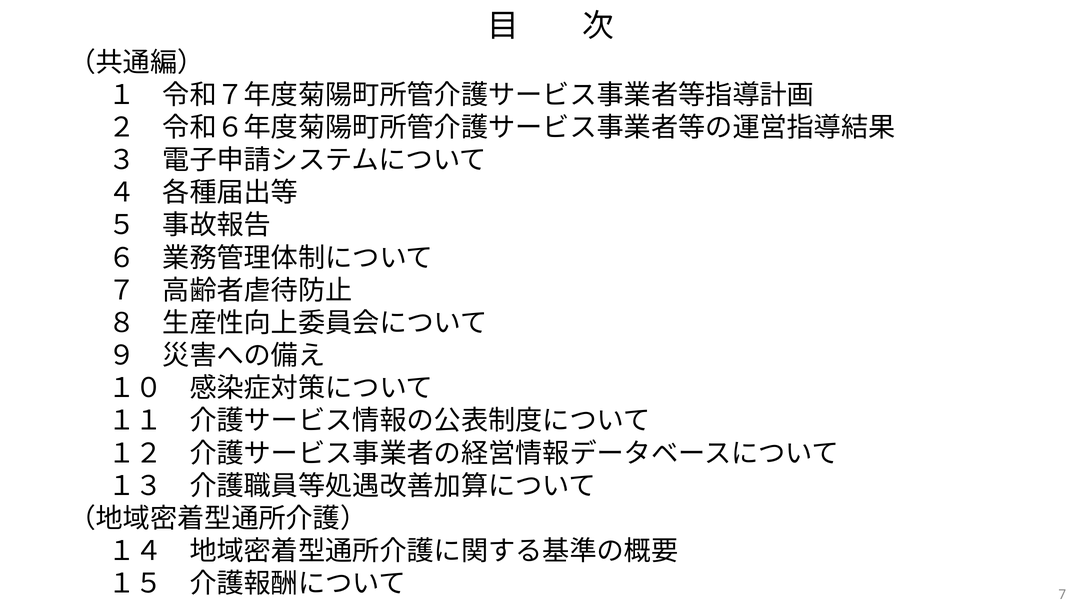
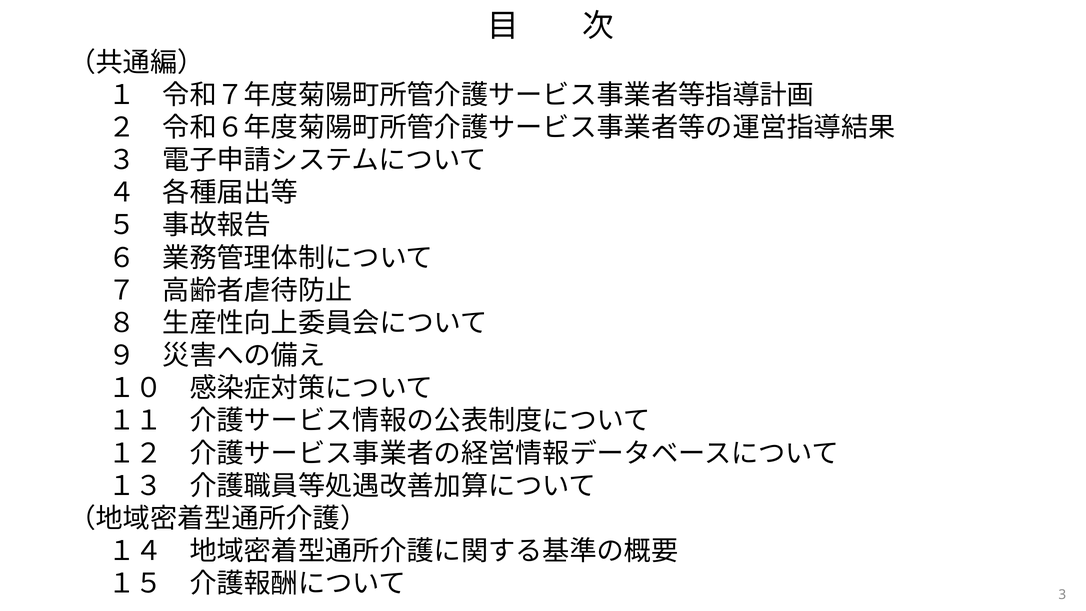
7: 7 -> 3
